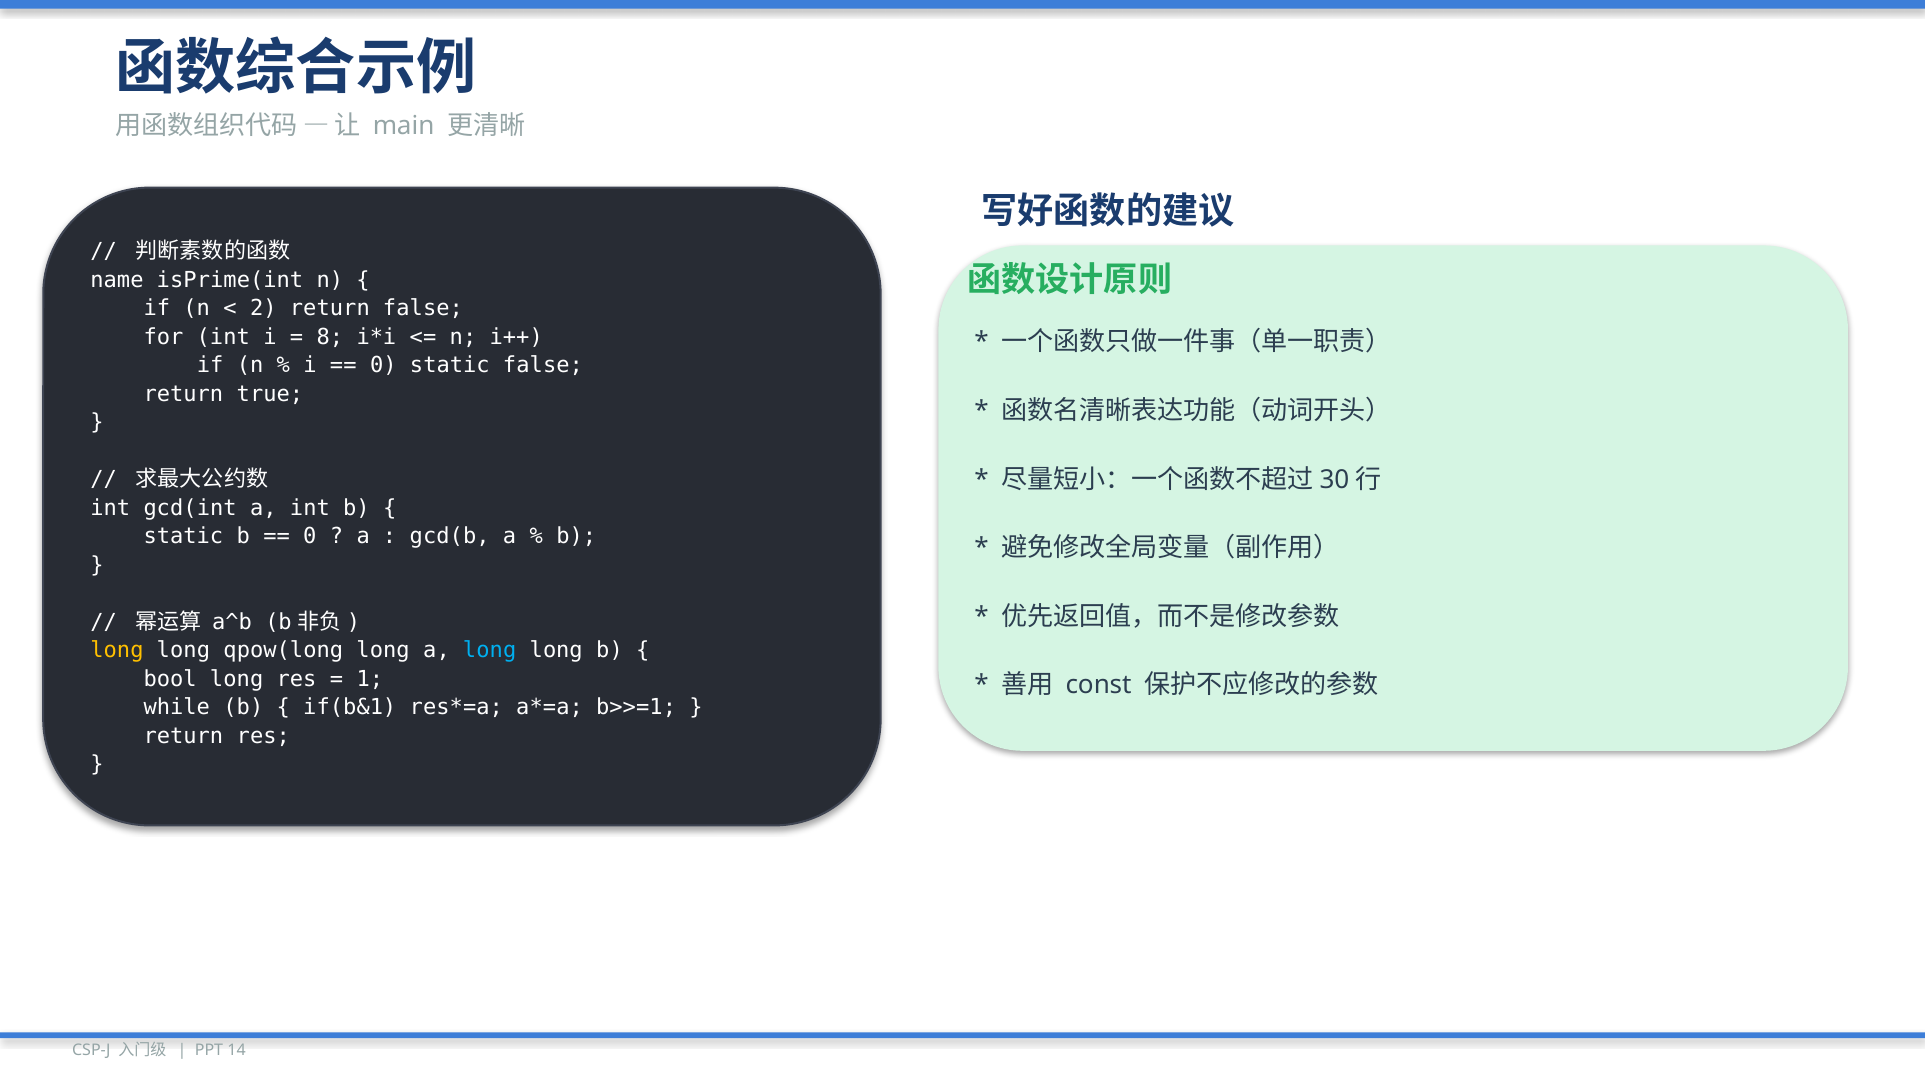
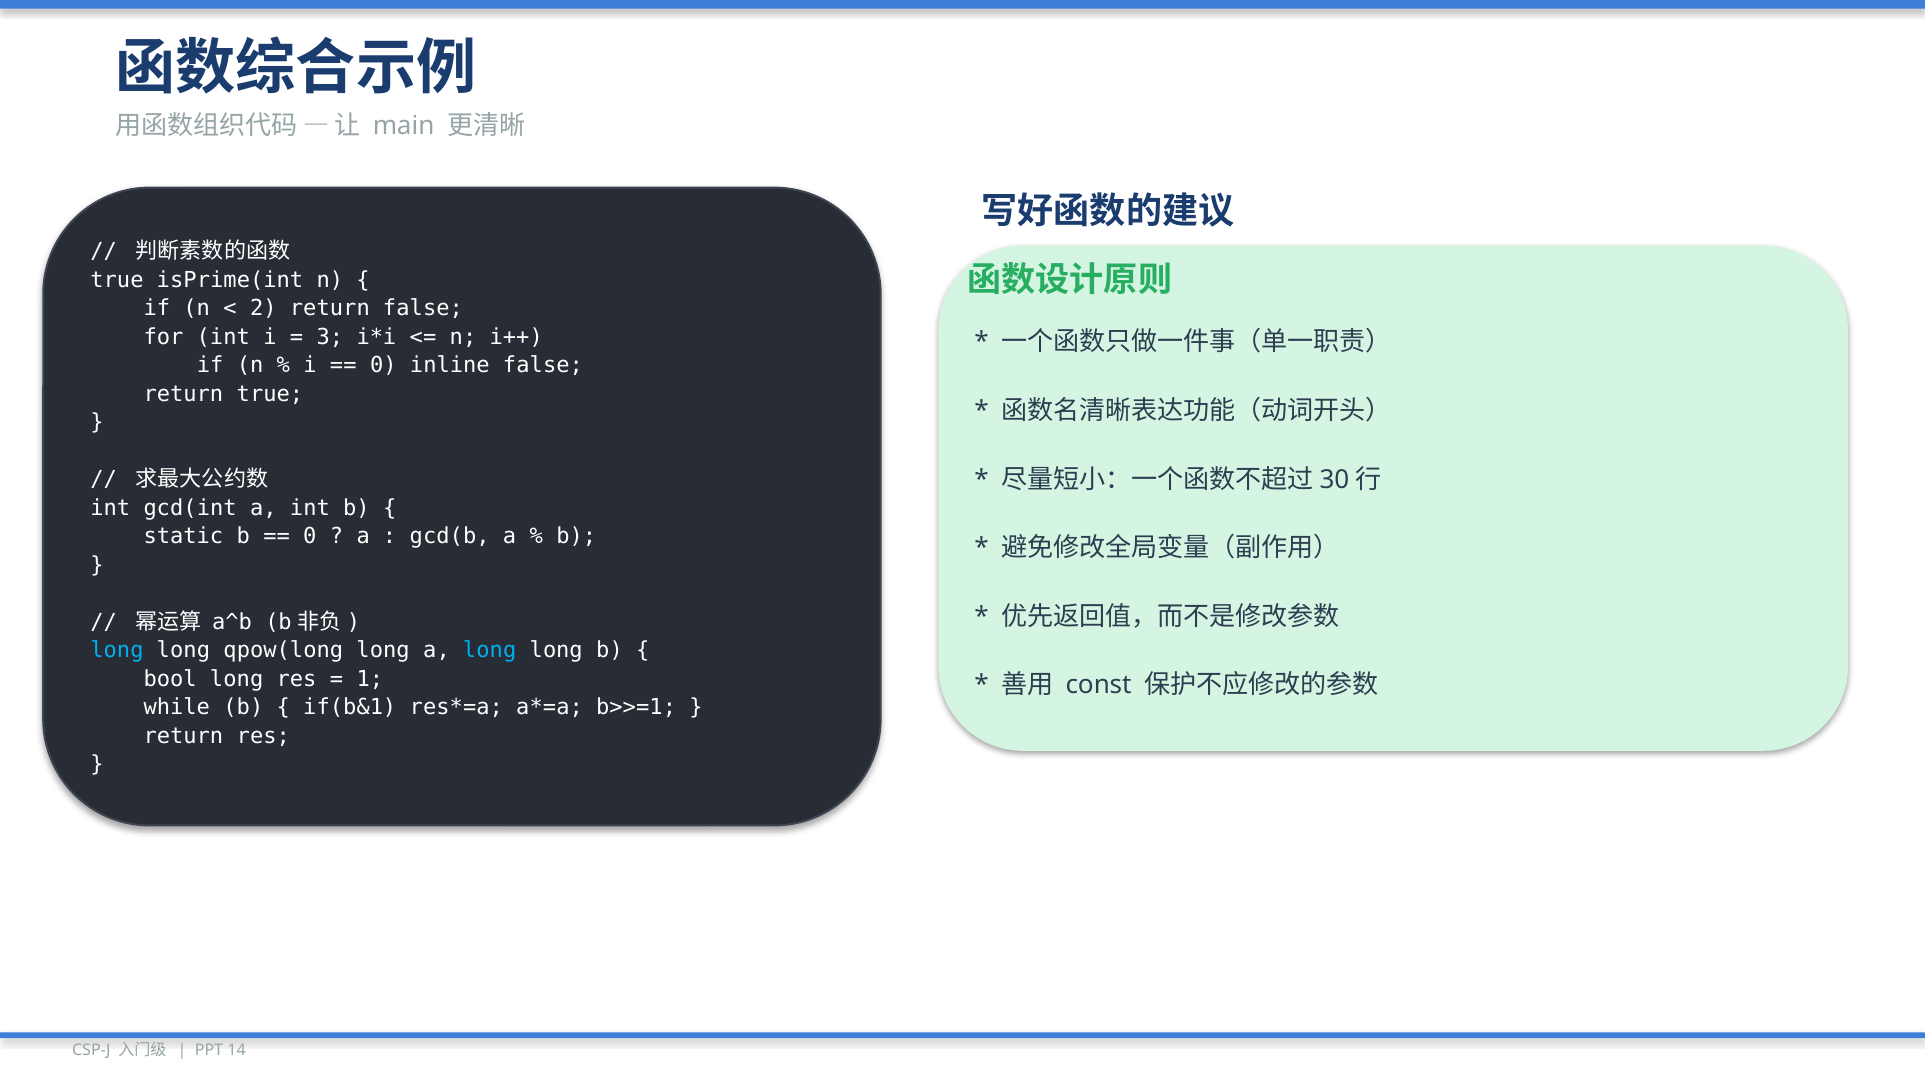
name at (117, 280): name -> true
8: 8 -> 3
0 static: static -> inline
long at (117, 650) colour: yellow -> light blue
